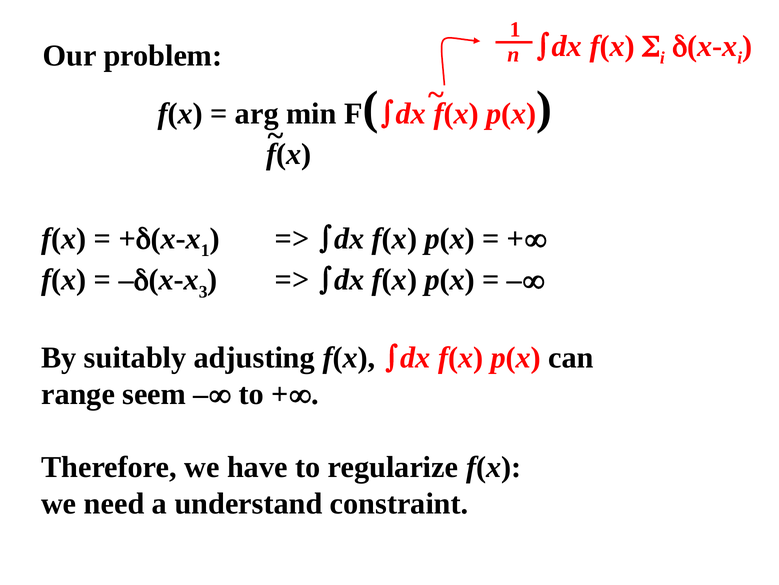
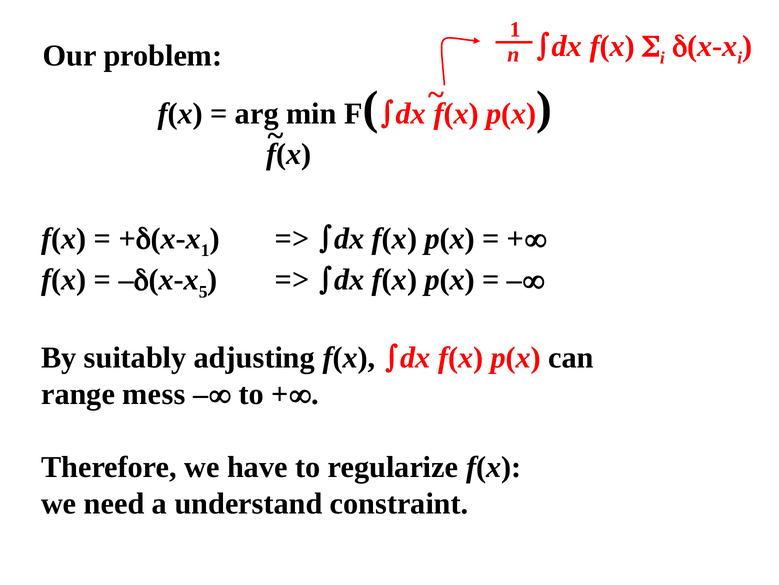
3: 3 -> 5
seem: seem -> mess
